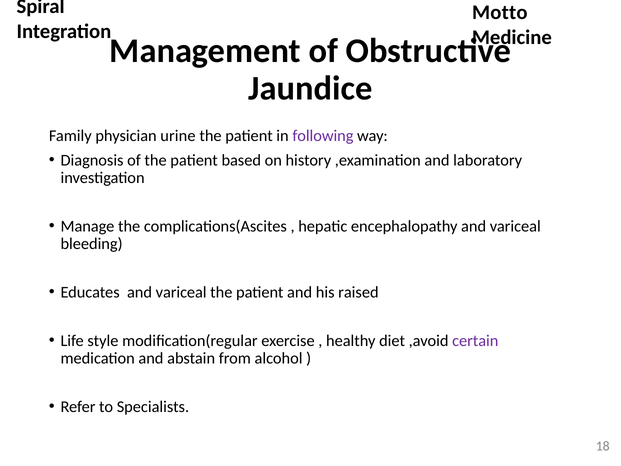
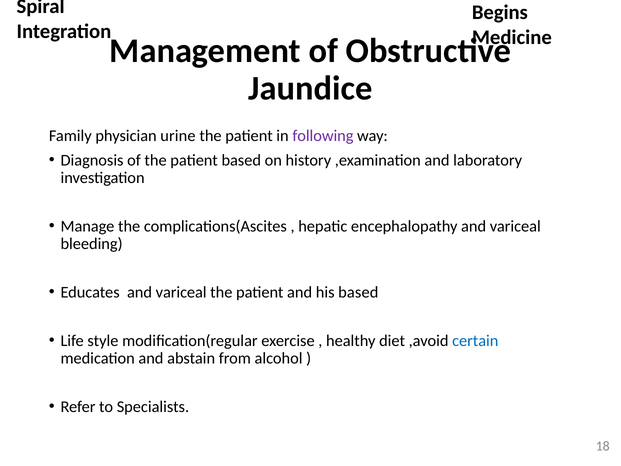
Motto: Motto -> Begins
his raised: raised -> based
certain colour: purple -> blue
